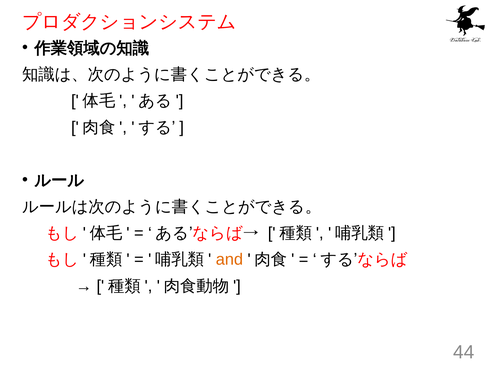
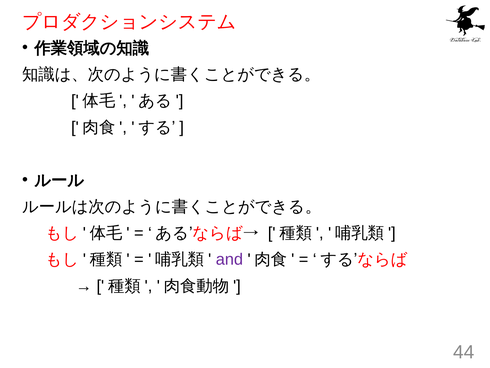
and colour: orange -> purple
